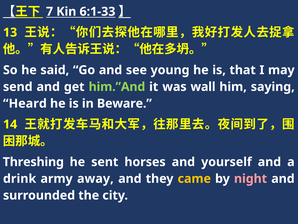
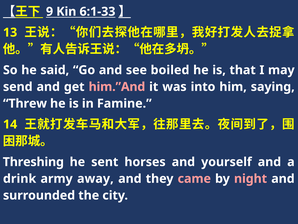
7: 7 -> 9
young: young -> boiled
him.”And colour: light green -> pink
wall: wall -> into
Heard: Heard -> Threw
Beware: Beware -> Famine
came colour: yellow -> pink
